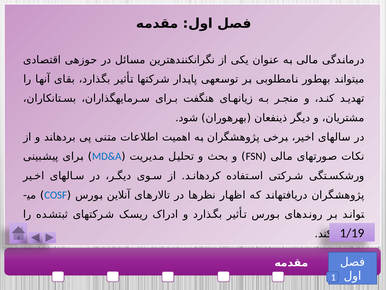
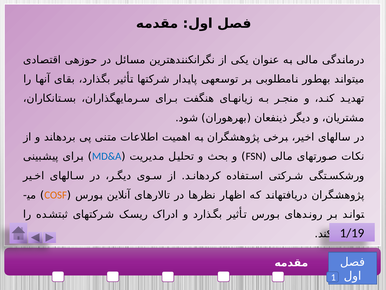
COSF colour: blue -> orange
